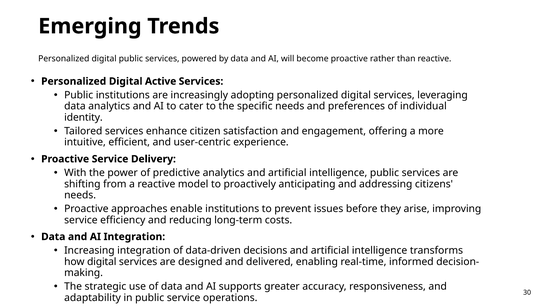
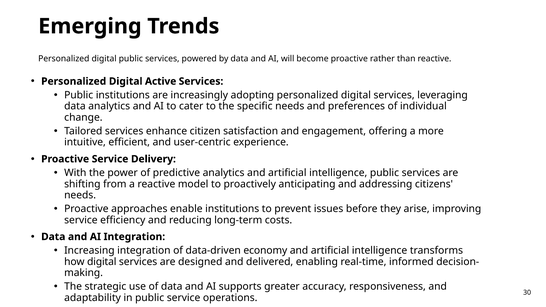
identity: identity -> change
decisions: decisions -> economy
